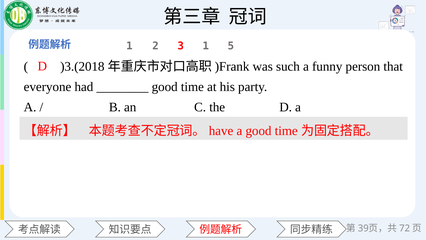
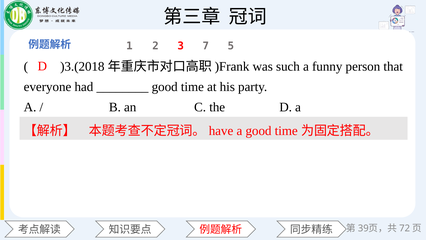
3 1: 1 -> 7
